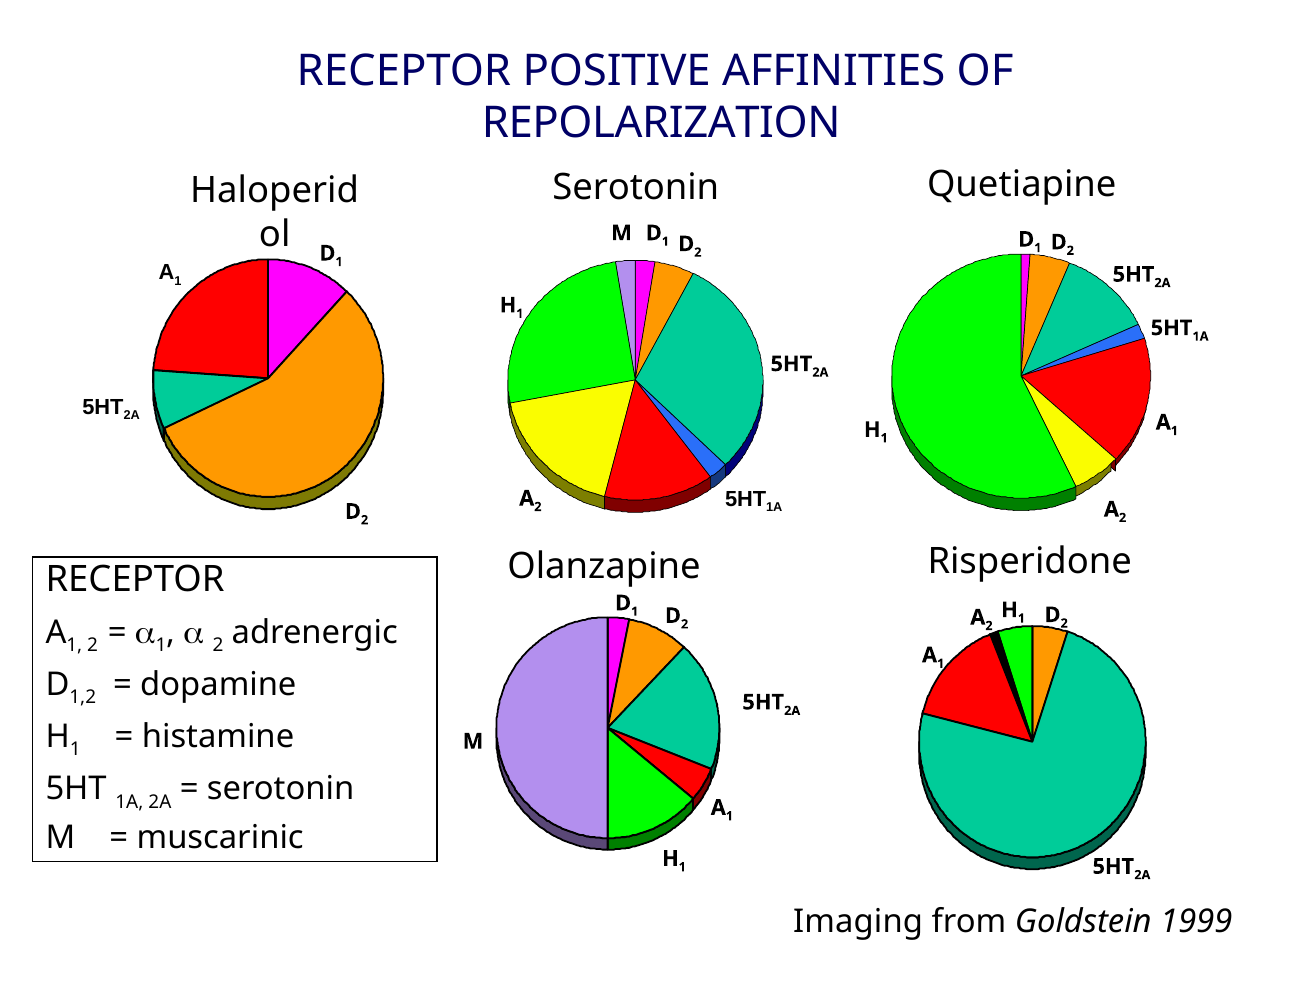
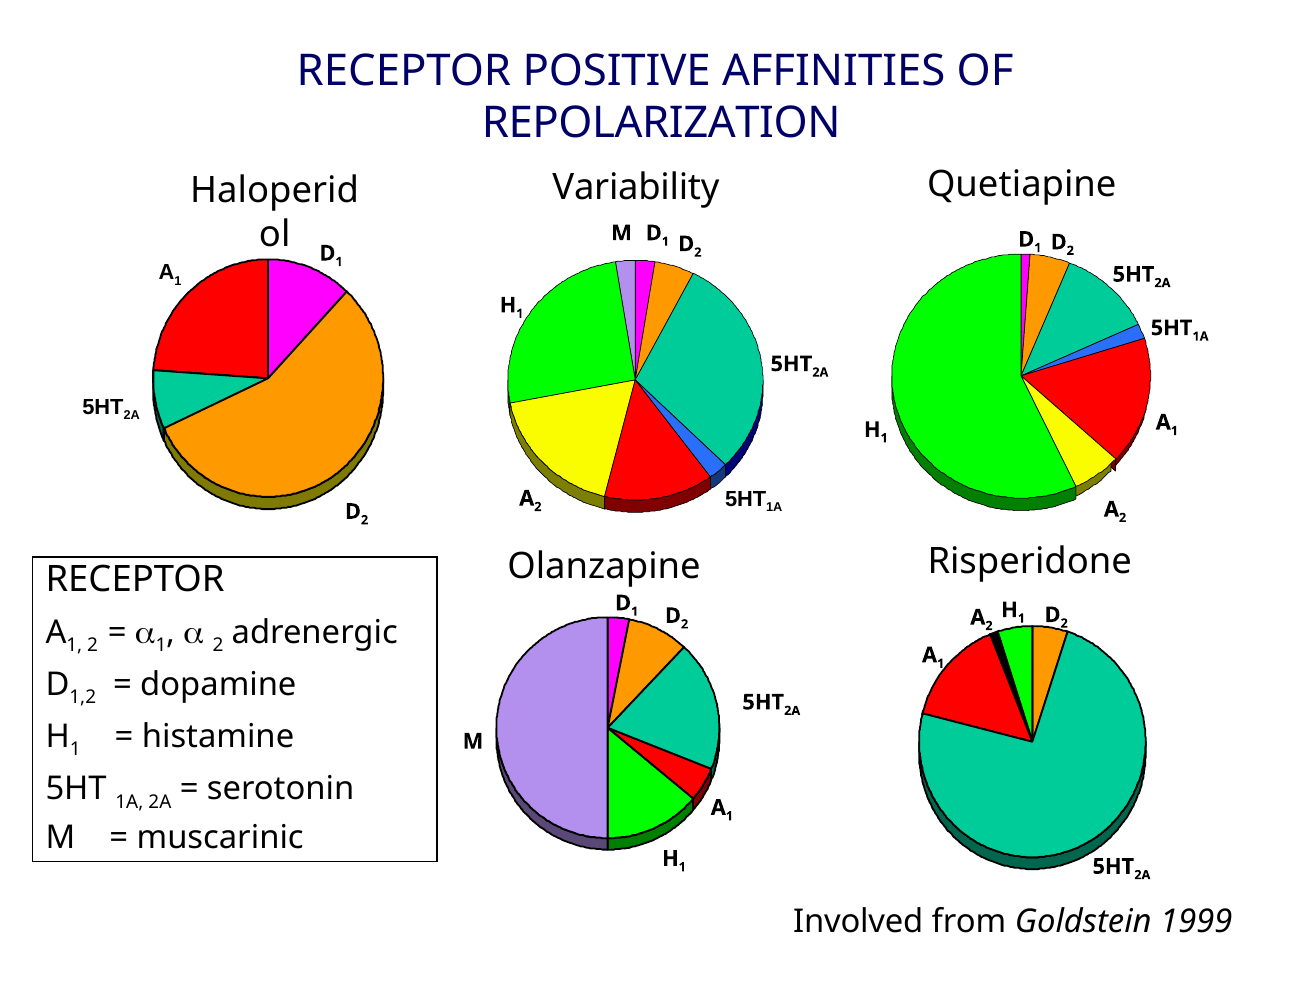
Serotonin at (636, 187): Serotonin -> Variability
Imaging: Imaging -> Involved
